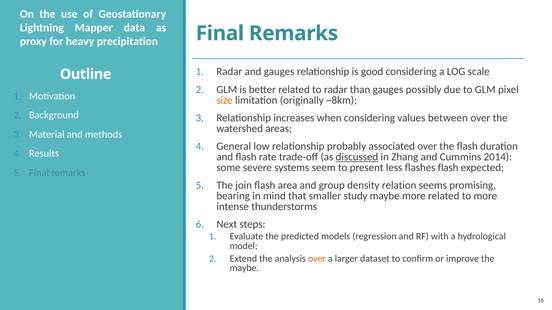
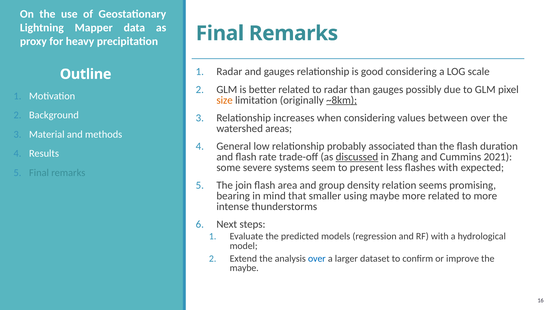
~8km underline: none -> present
associated over: over -> than
2014: 2014 -> 2021
flashes flash: flash -> with
study: study -> using
over at (317, 259) colour: orange -> blue
